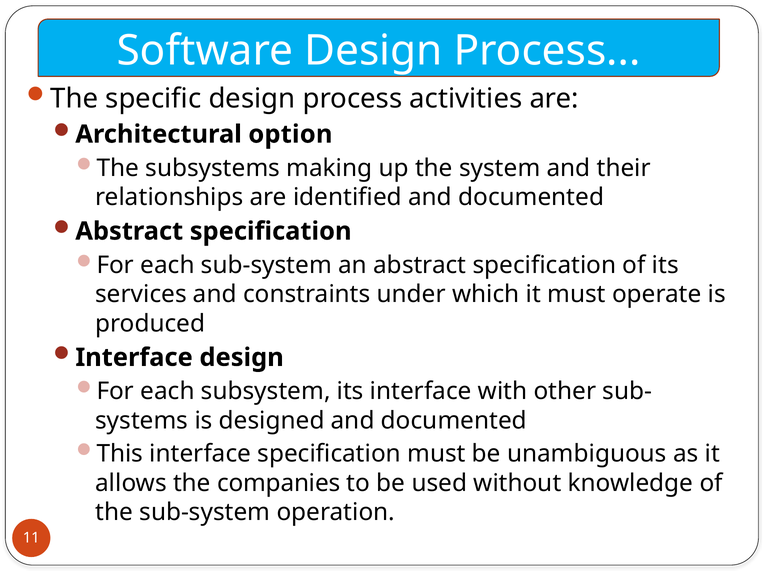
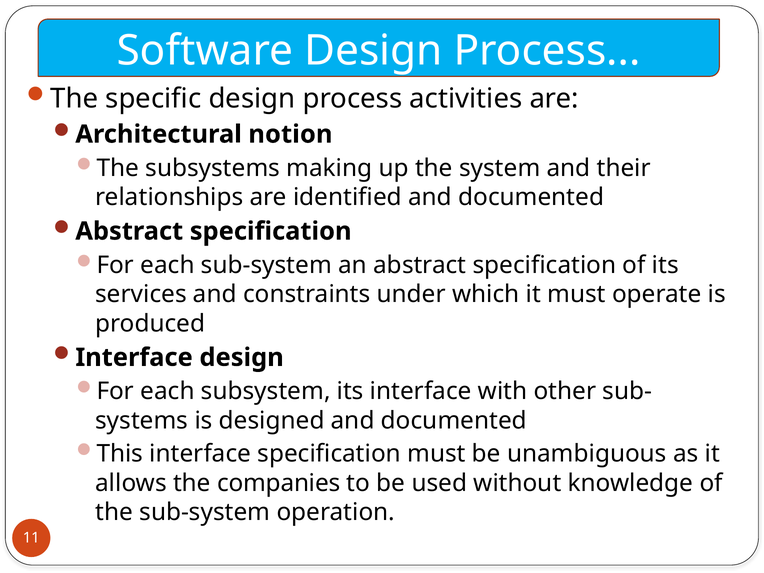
option: option -> notion
